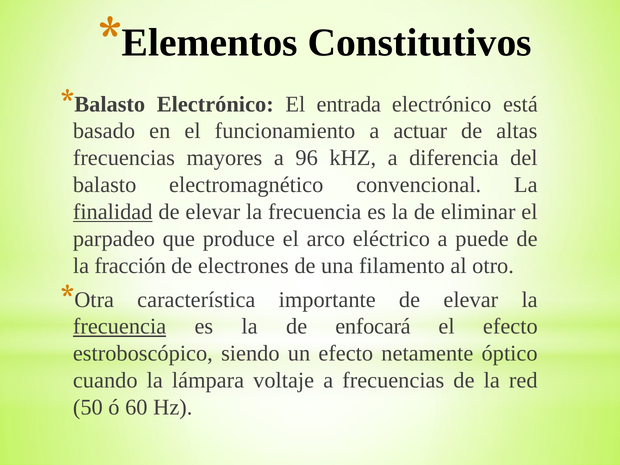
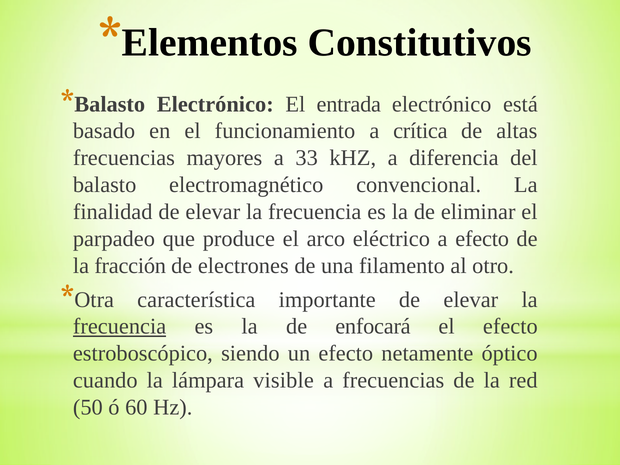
actuar: actuar -> crítica
96: 96 -> 33
finalidad underline: present -> none
a puede: puede -> efecto
voltaje: voltaje -> visible
